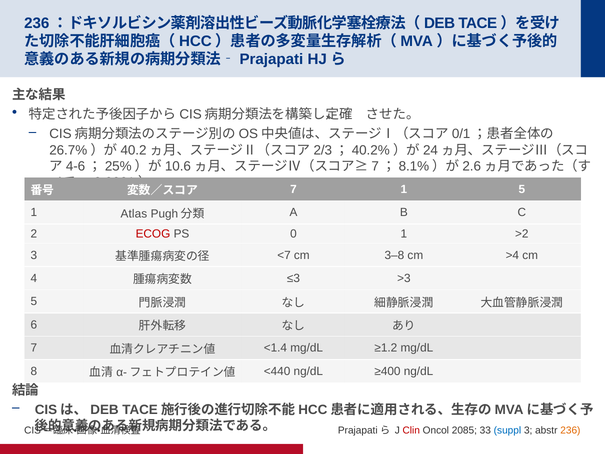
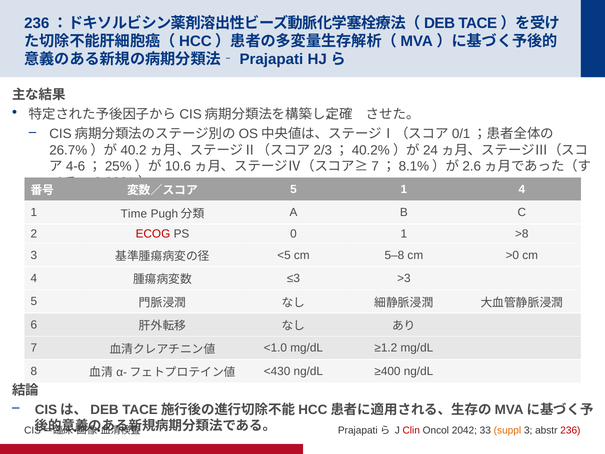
7 at (293, 189): 7 -> 5
1 5: 5 -> 4
Atlas: Atlas -> Time
>2: >2 -> >8
<7: <7 -> <5
3–8: 3–8 -> 5–8
>4: >4 -> >0
<1.4: <1.4 -> <1.0
<440: <440 -> <430
2085: 2085 -> 2042
suppl colour: blue -> orange
236 colour: orange -> red
